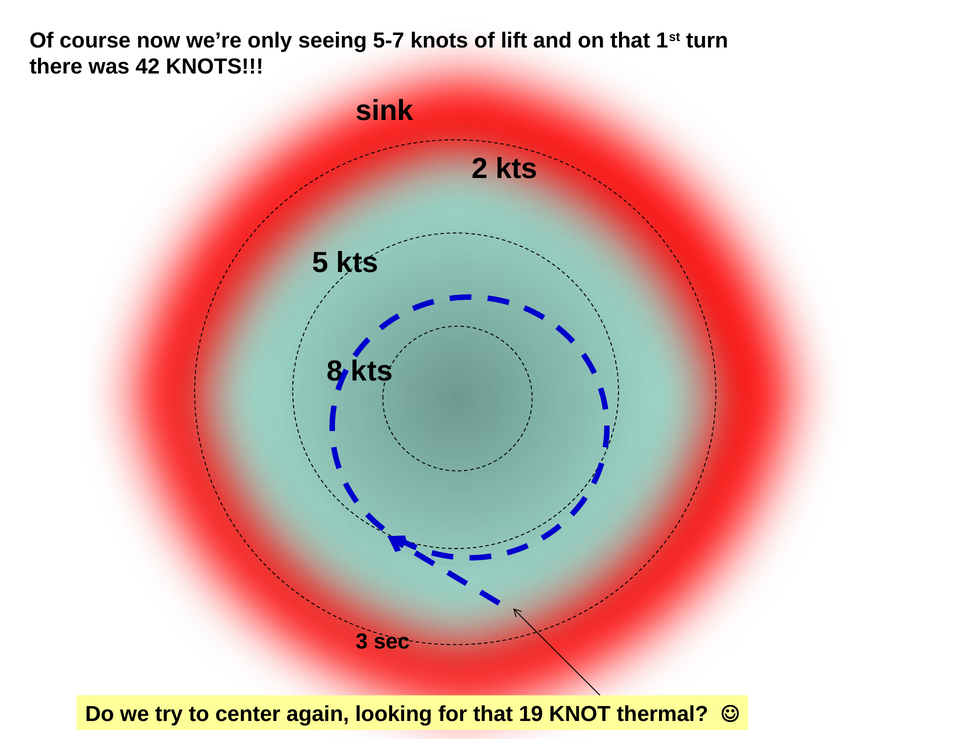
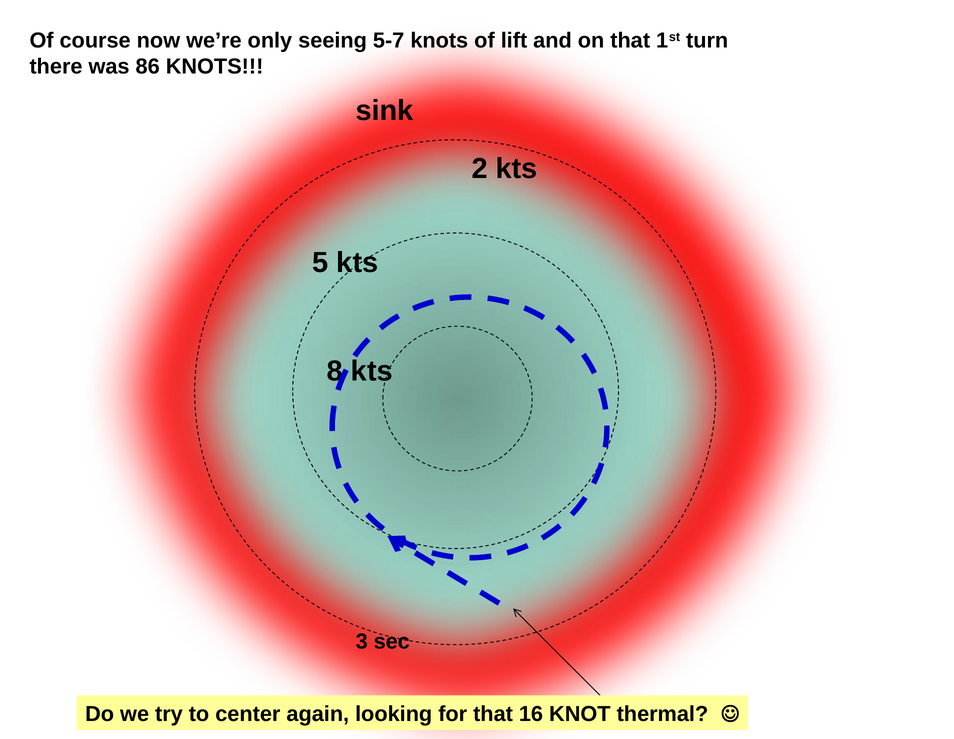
42: 42 -> 86
19: 19 -> 16
